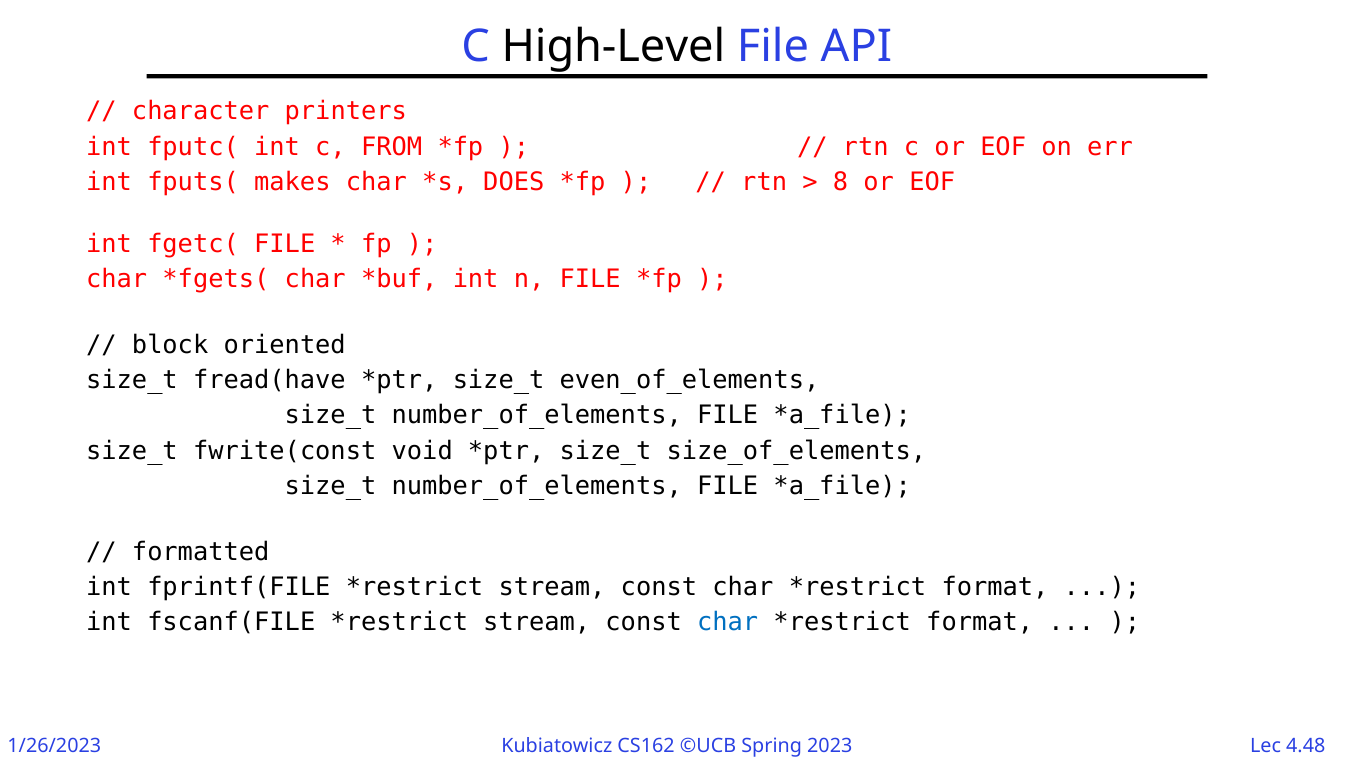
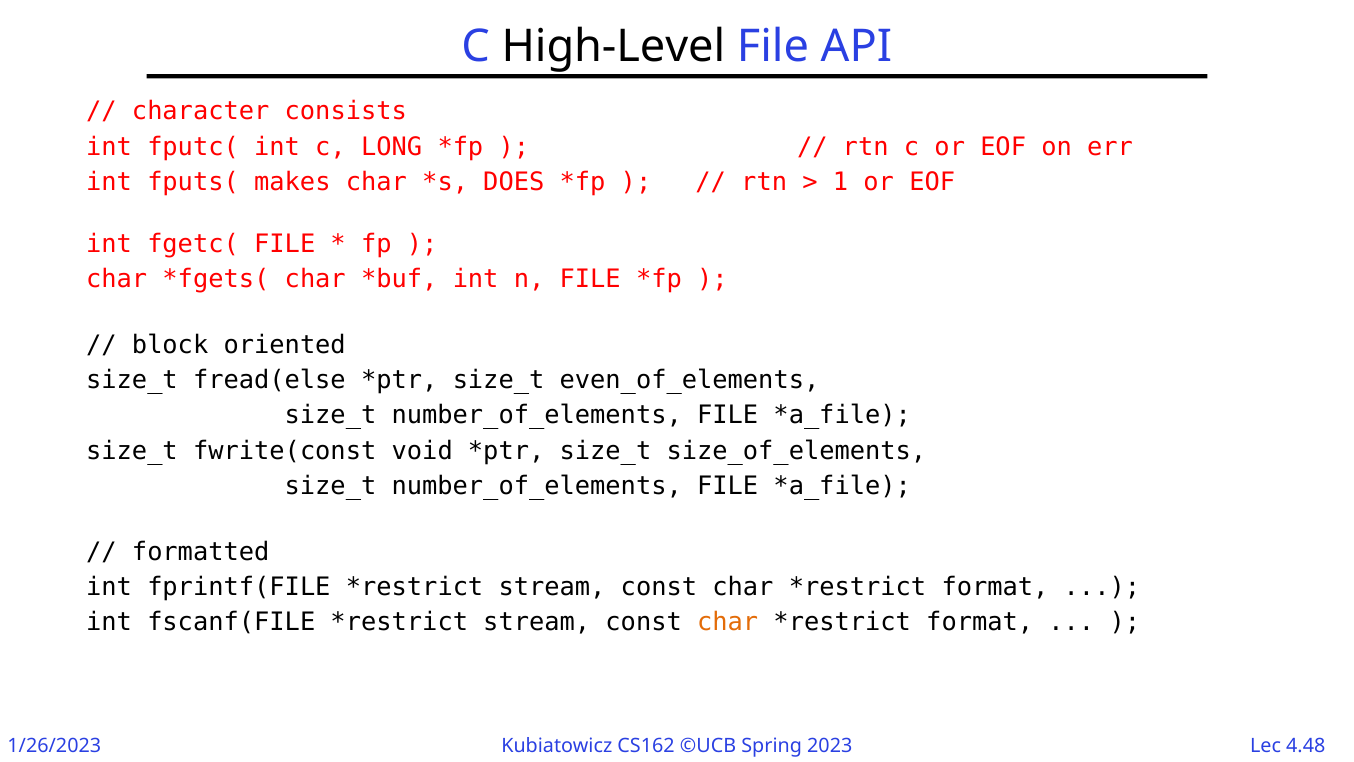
printers: printers -> consists
FROM: FROM -> LONG
8: 8 -> 1
fread(have: fread(have -> fread(else
char at (728, 622) colour: blue -> orange
